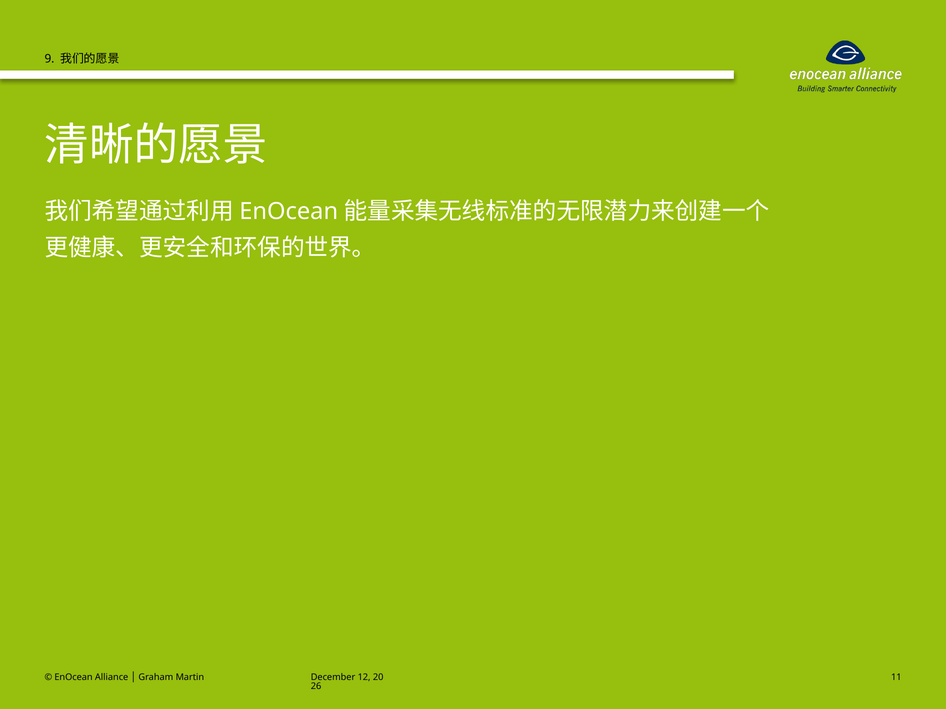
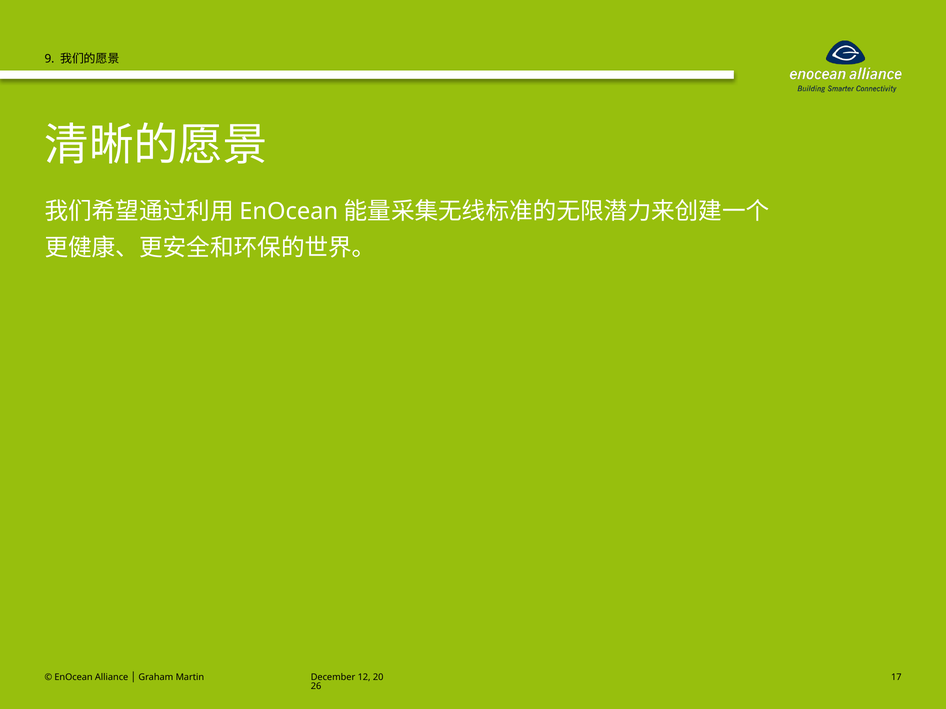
11: 11 -> 17
